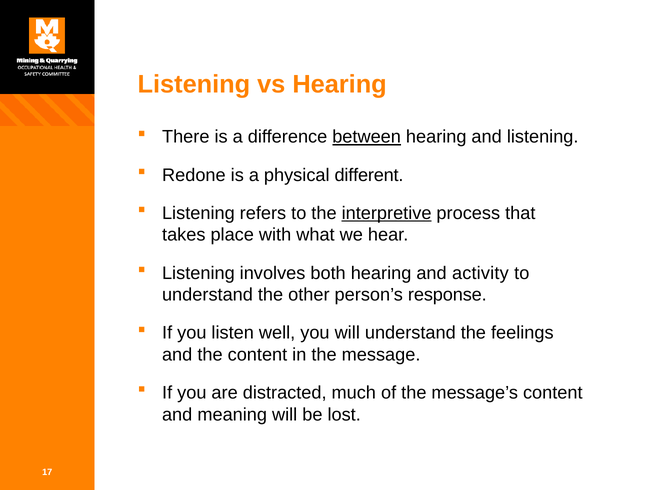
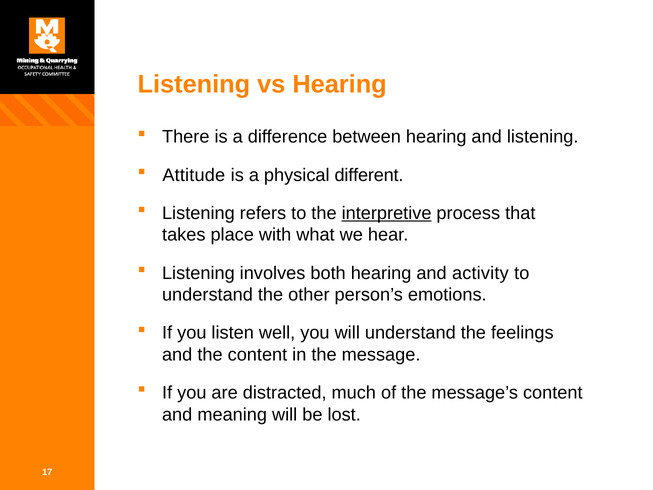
between underline: present -> none
Redone: Redone -> Attitude
response: response -> emotions
